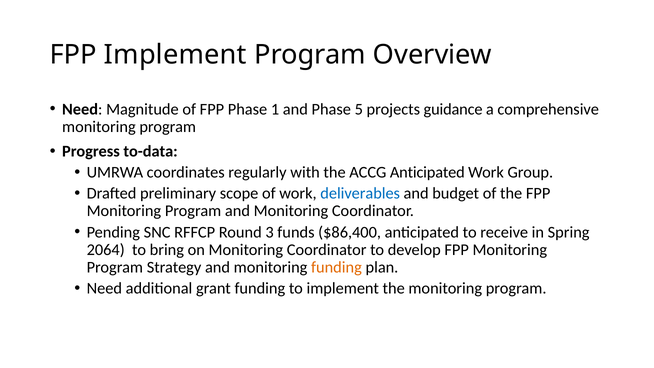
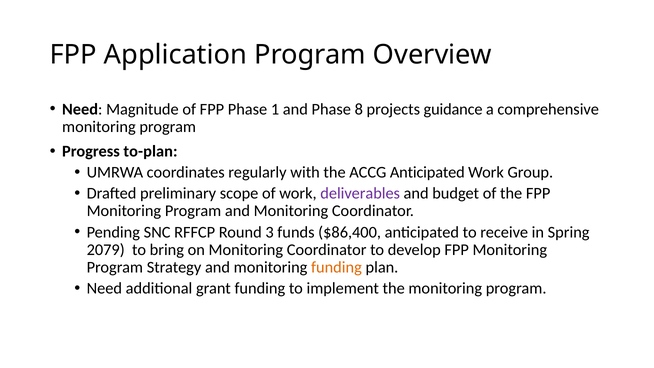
FPP Implement: Implement -> Application
5: 5 -> 8
to-data: to-data -> to-plan
deliverables colour: blue -> purple
2064: 2064 -> 2079
